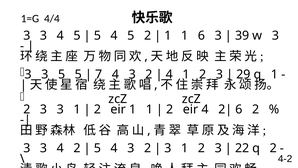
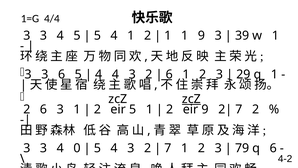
5 4 5: 5 -> 1
1 6: 6 -> 9
w 3: 3 -> 1
3 5: 5 -> 6
7 at (99, 74): 7 -> 4
4 at (169, 74): 4 -> 6
zcZ at (191, 99) underline: none -> present
3 at (44, 109): 3 -> 6
eir 1: 1 -> 5
eir 4: 4 -> 9
6 at (239, 109): 6 -> 7
4 2: 2 -> 0
3 at (168, 148): 3 -> 7
22: 22 -> 79
q 2: 2 -> 6
